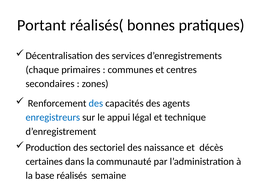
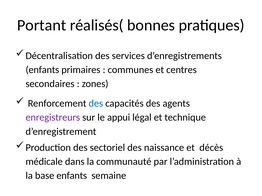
chaque at (42, 70): chaque -> enfants
enregistreurs colour: blue -> purple
certaines: certaines -> médicale
base réalisés: réalisés -> enfants
